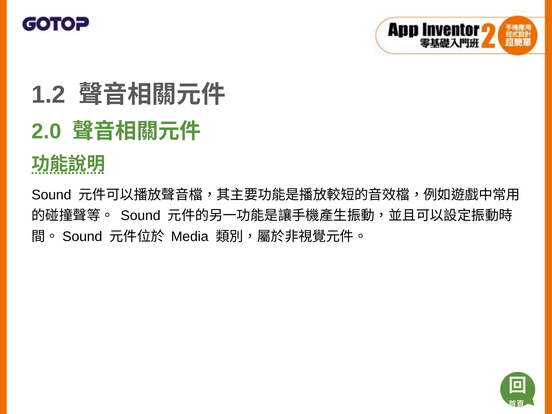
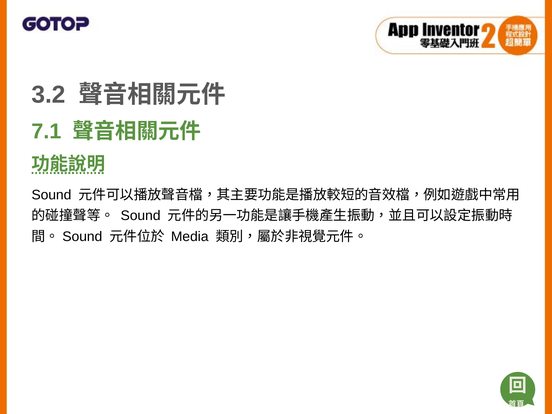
1.2: 1.2 -> 3.2
2.0: 2.0 -> 7.1
